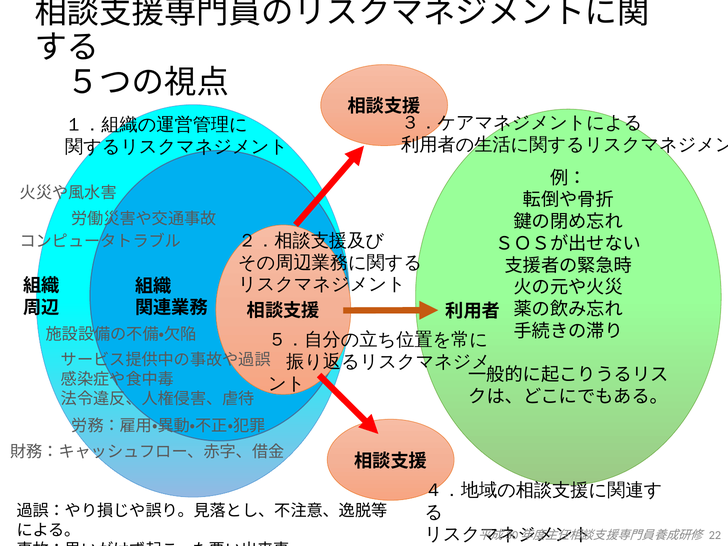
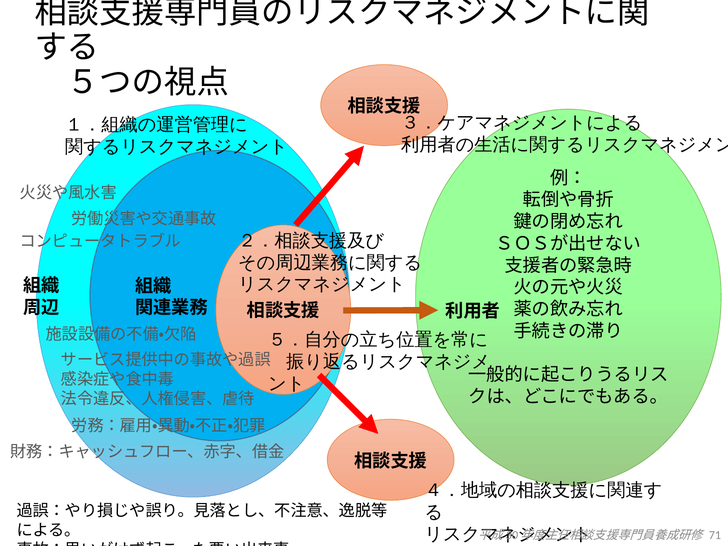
22: 22 -> 71
